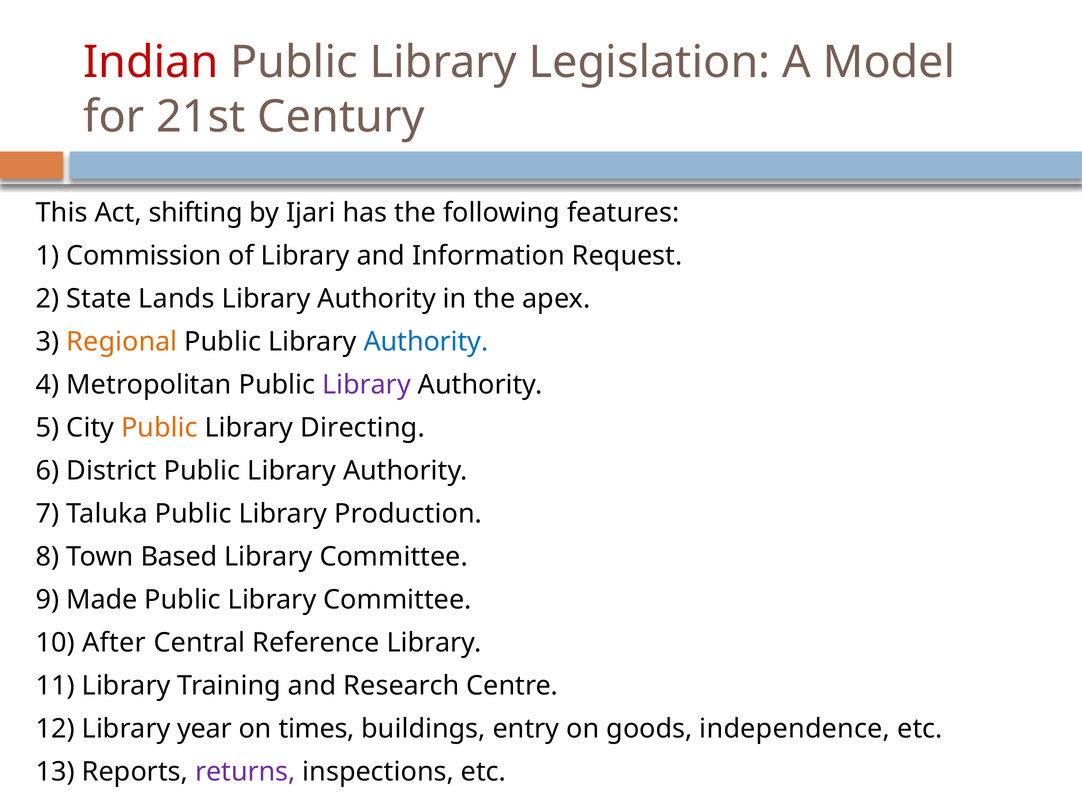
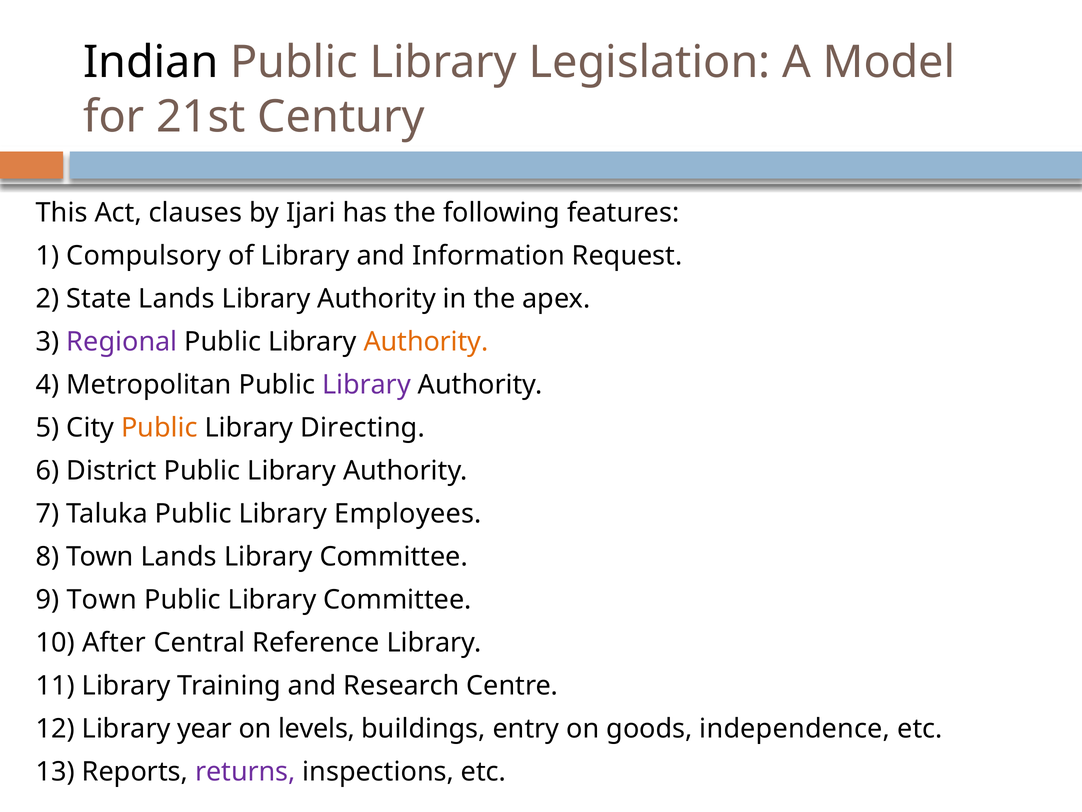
Indian colour: red -> black
shifting: shifting -> clauses
Commission: Commission -> Compulsory
Regional colour: orange -> purple
Authority at (426, 342) colour: blue -> orange
Production: Production -> Employees
Town Based: Based -> Lands
9 Made: Made -> Town
times: times -> levels
